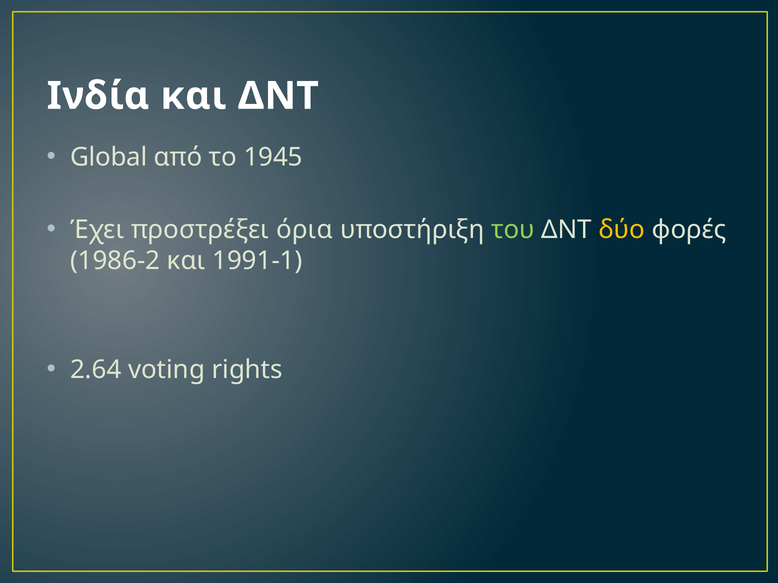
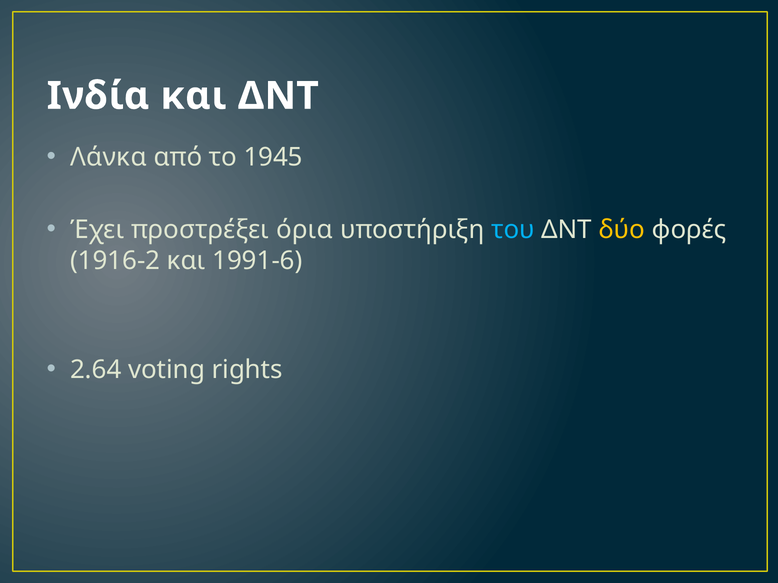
Global: Global -> Λάνκα
του colour: light green -> light blue
1986-2: 1986-2 -> 1916-2
1991-1: 1991-1 -> 1991-6
